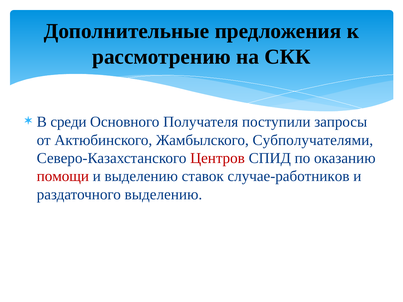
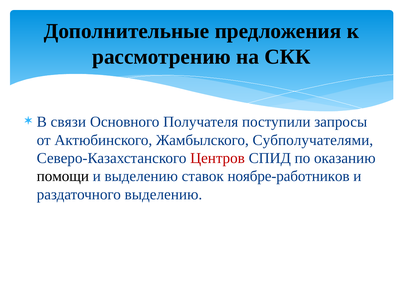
среди: среди -> связи
помощи colour: red -> black
случае-работников: случае-работников -> ноябре-работников
